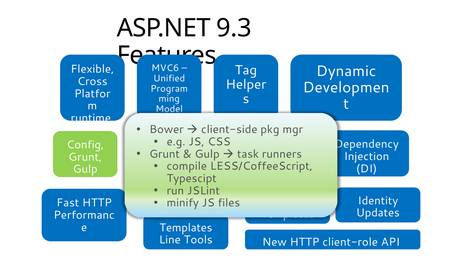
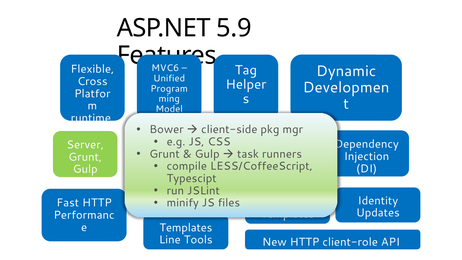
9.3: 9.3 -> 5.9
Config at (85, 145): Config -> Server
